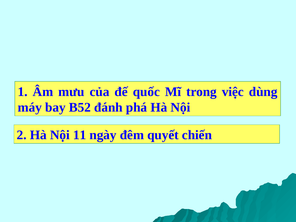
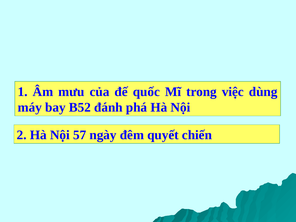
11: 11 -> 57
